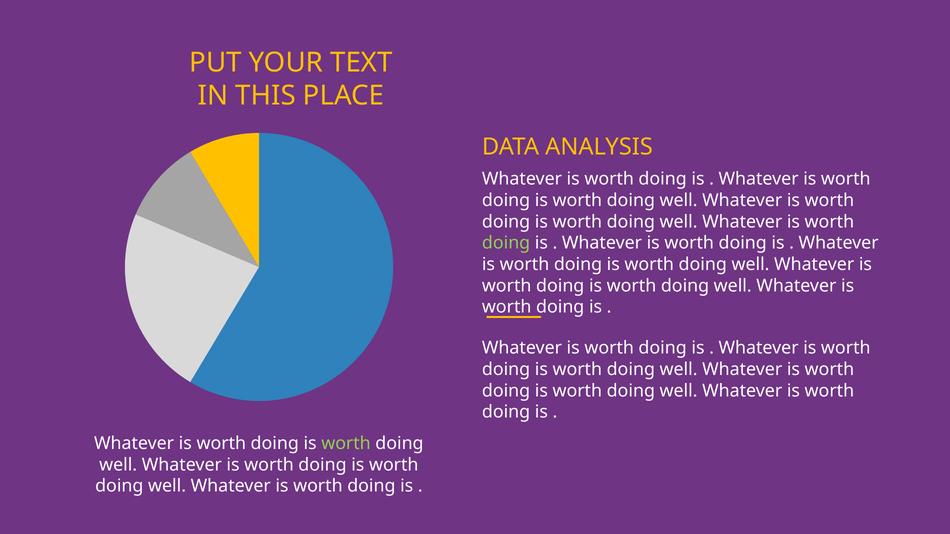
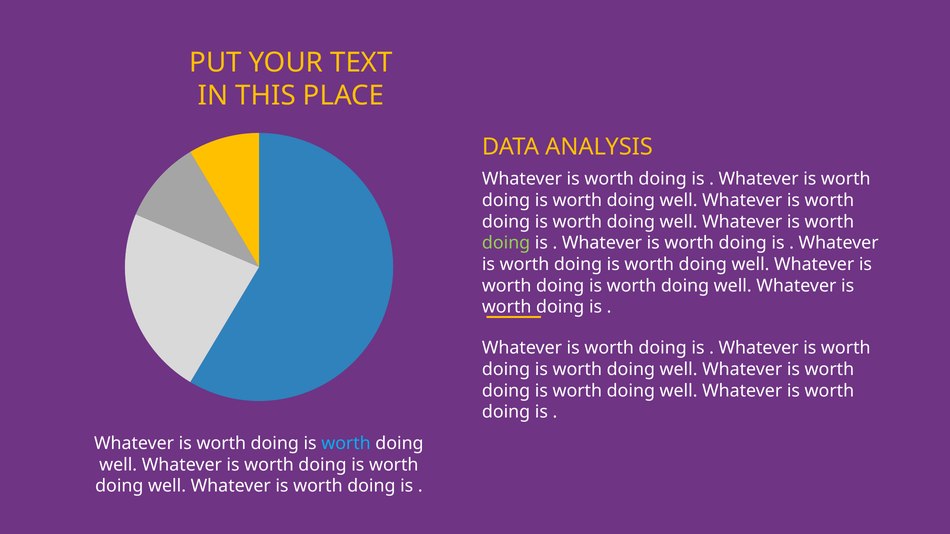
worth at (346, 444) colour: light green -> light blue
